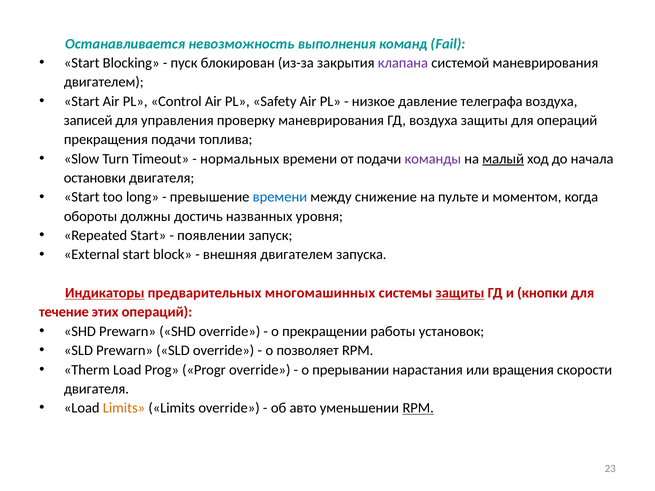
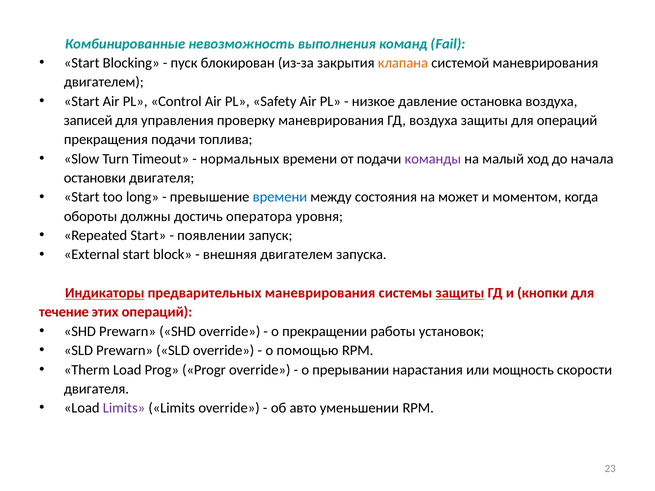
Останавливается: Останавливается -> Комбинированные
клапана colour: purple -> orange
телеграфа: телеграфа -> остановка
малый underline: present -> none
снижение: снижение -> состояния
пульте: пульте -> может
названных: названных -> оператора
предварительныx многомашинных: многомашинных -> маневрирования
позволяет: позволяет -> помощью
вращения: вращения -> мощность
Limits at (124, 408) colour: orange -> purple
RPM at (418, 408) underline: present -> none
